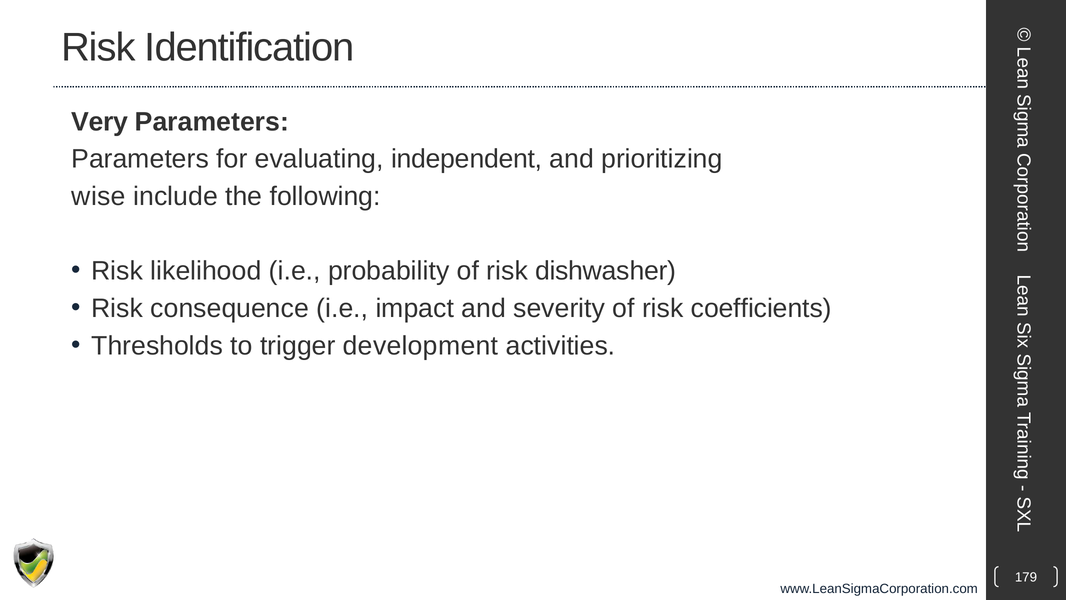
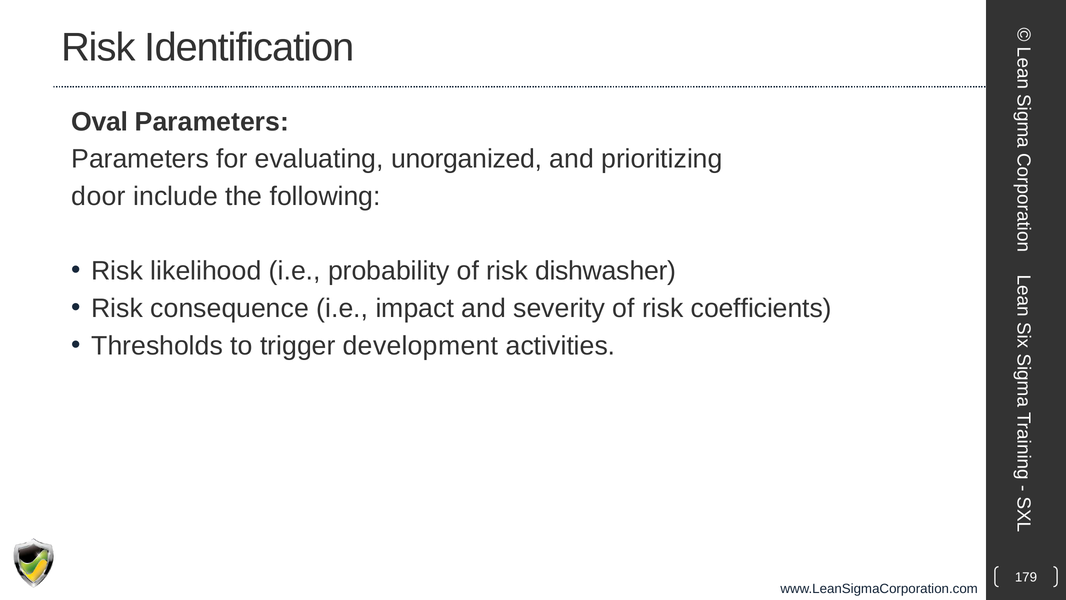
Very: Very -> Oval
independent: independent -> unorganized
wise: wise -> door
